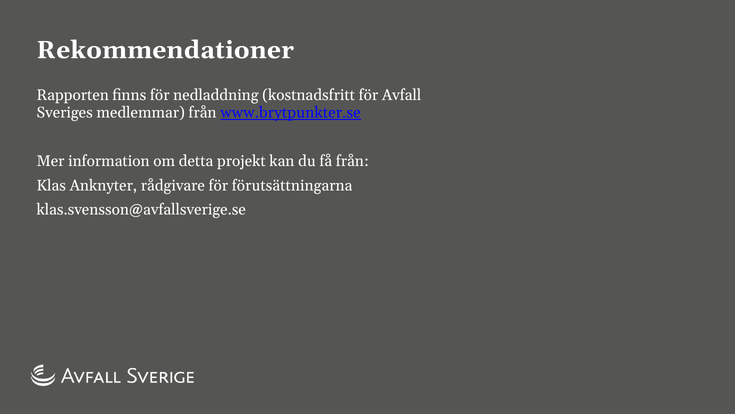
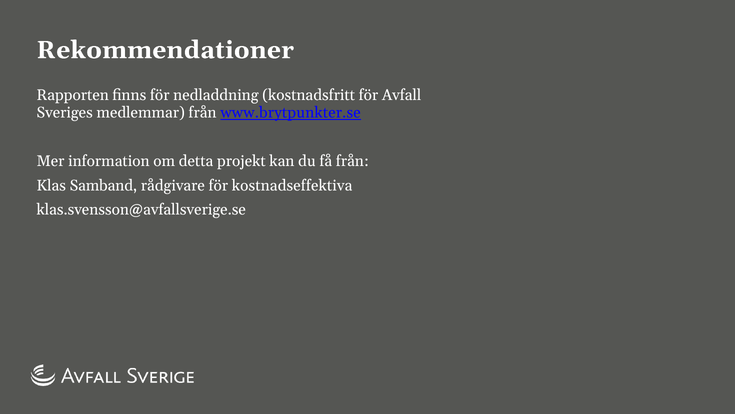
Anknyter: Anknyter -> Samband
förutsättningarna: förutsättningarna -> kostnadseffektiva
